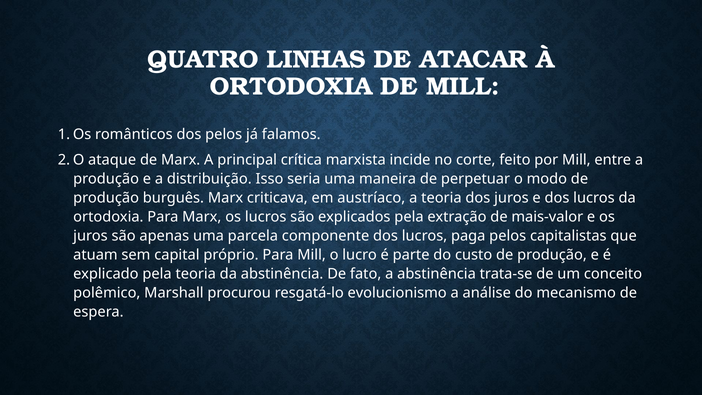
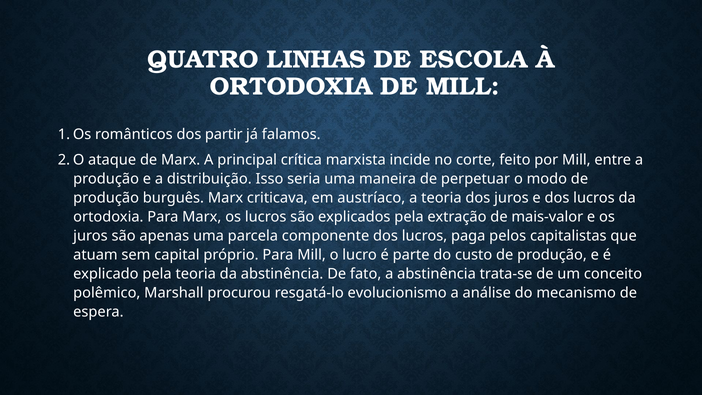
ATACAR: ATACAR -> ESCOLA
dos pelos: pelos -> partir
